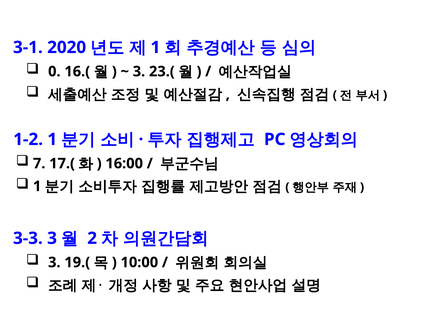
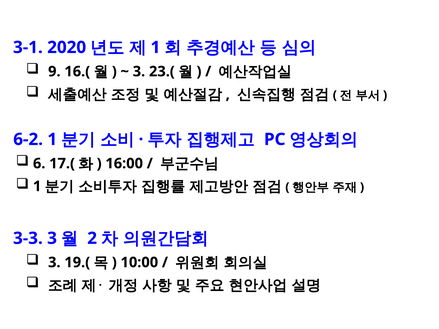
0: 0 -> 9
1-2: 1-2 -> 6-2
7: 7 -> 6
